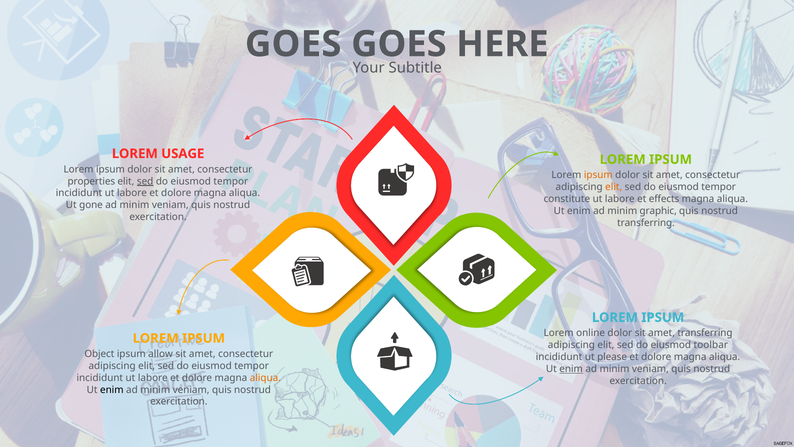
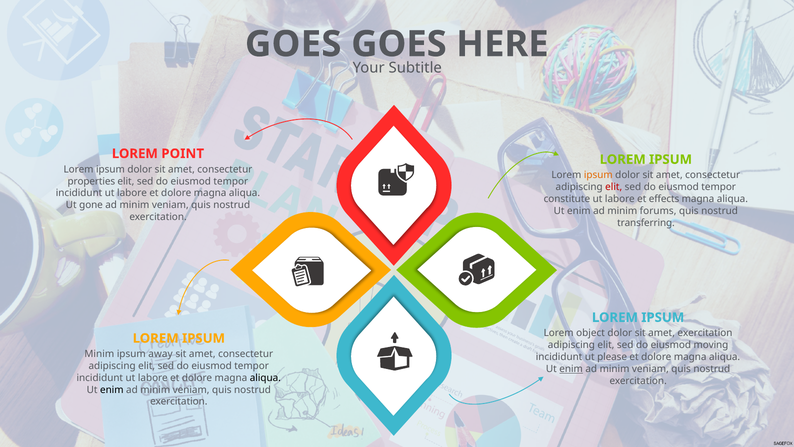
USAGE: USAGE -> POINT
sed at (145, 181) underline: present -> none
elit at (614, 187) colour: orange -> red
graphic: graphic -> forums
online: online -> object
amet transferring: transferring -> exercitation
toolbar: toolbar -> moving
Object at (99, 354): Object -> Minim
allow: allow -> away
aliqua at (265, 378) colour: orange -> black
